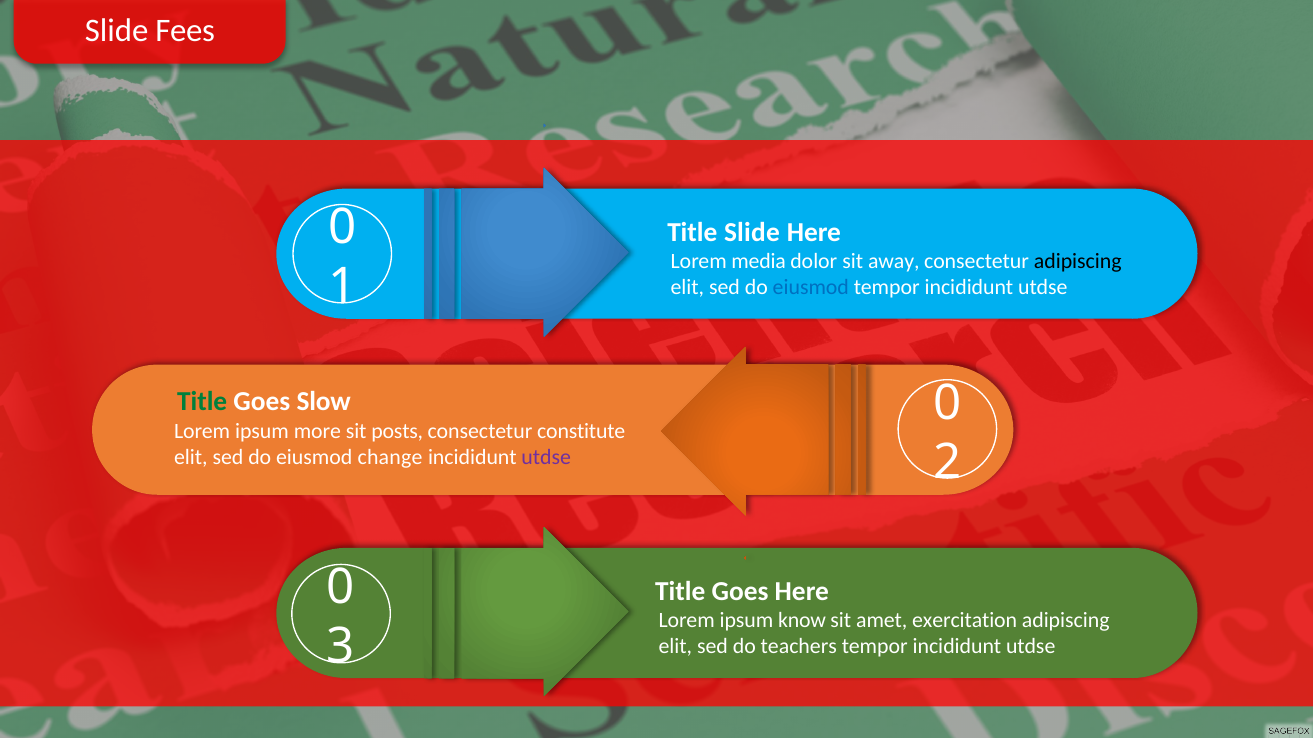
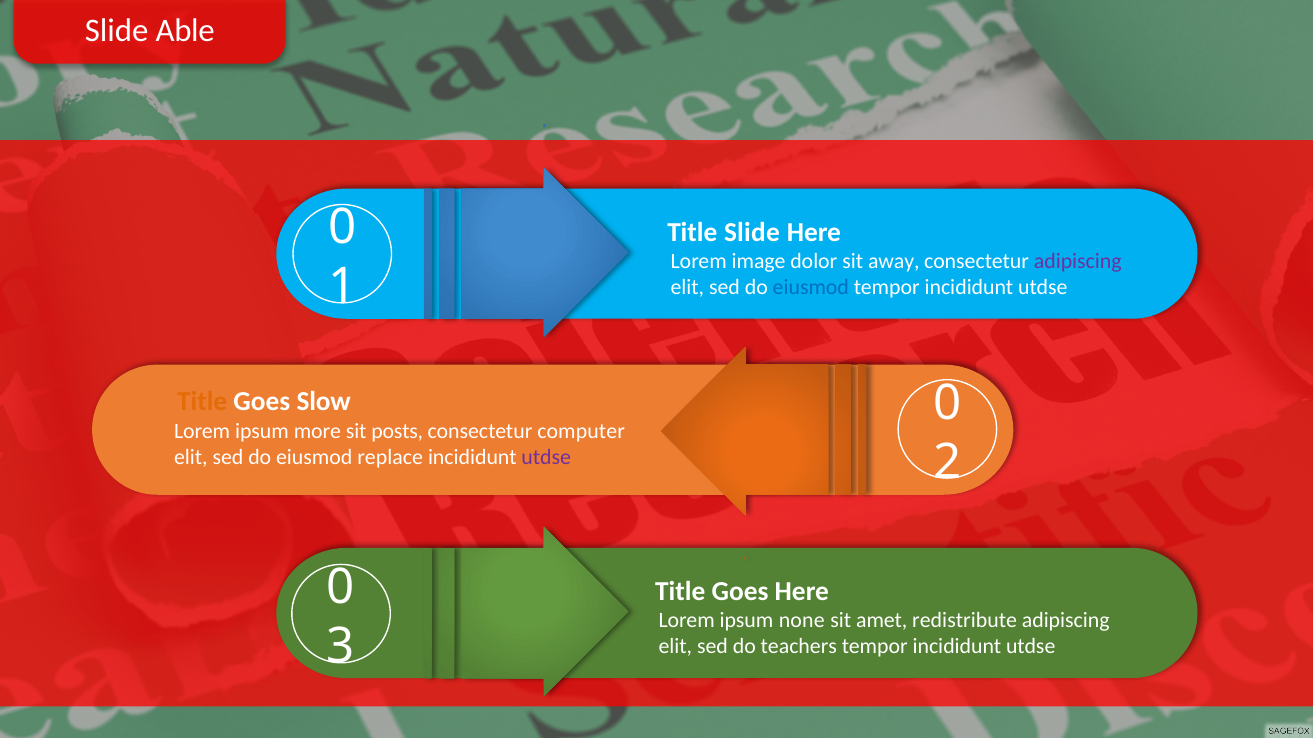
Fees: Fees -> Able
media: media -> image
adipiscing at (1078, 261) colour: black -> purple
Title at (202, 402) colour: green -> orange
constitute: constitute -> computer
change: change -> replace
know: know -> none
exercitation: exercitation -> redistribute
